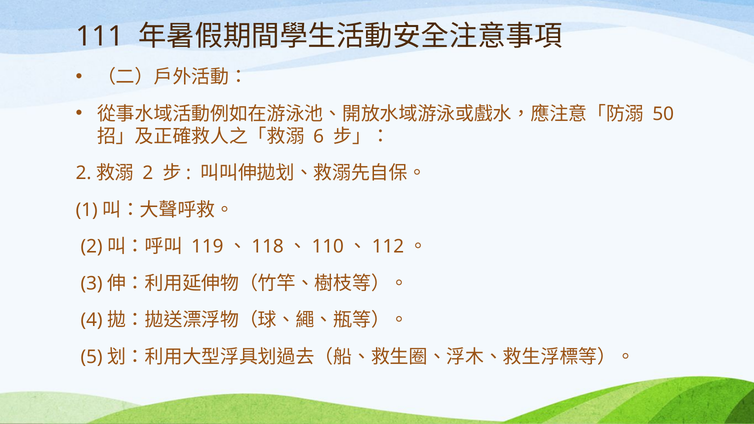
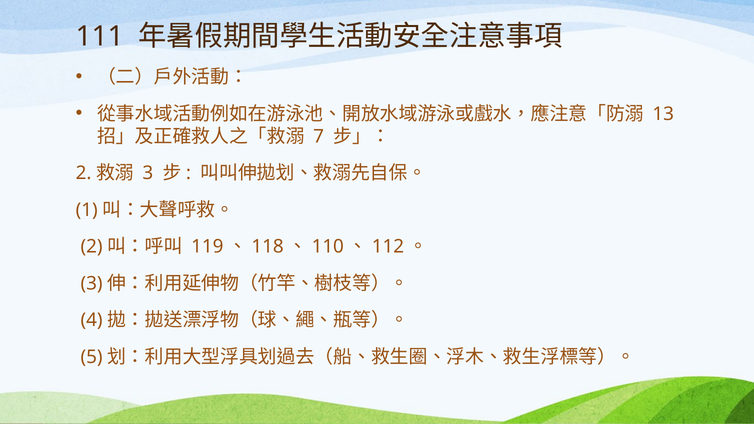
50: 50 -> 13
6: 6 -> 7
2 at (148, 173): 2 -> 3
